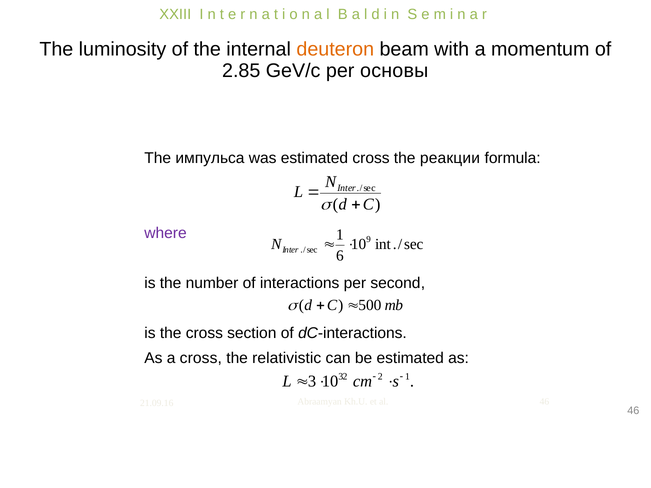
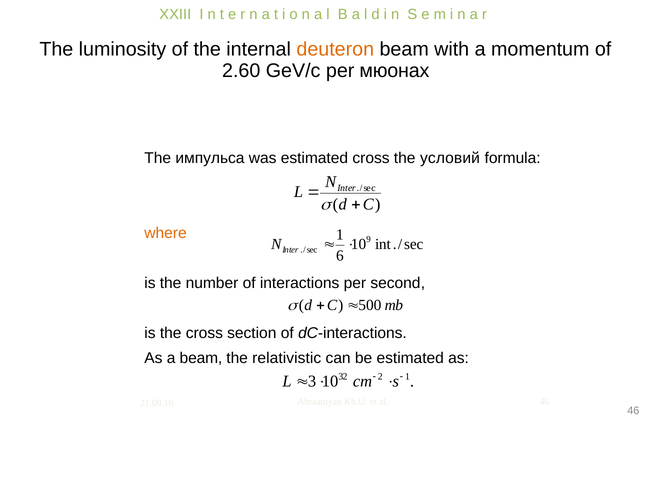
2.85: 2.85 -> 2.60
основы: основы -> мюонах
реакции: реакции -> условий
where colour: purple -> orange
a cross: cross -> beam
